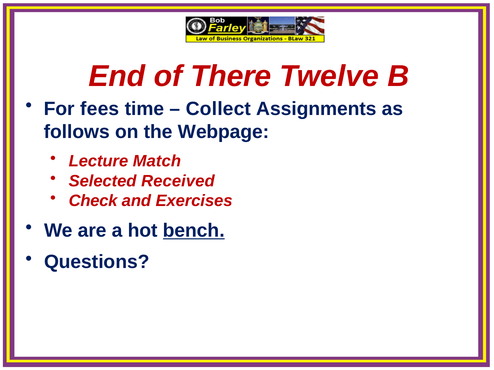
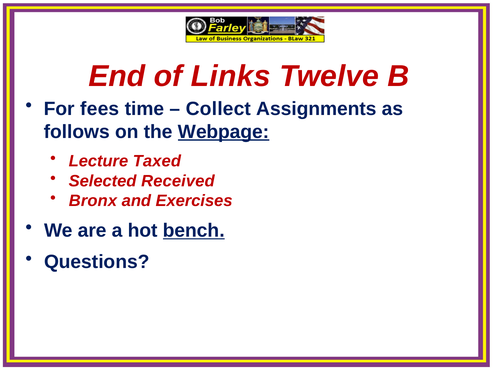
There: There -> Links
Webpage underline: none -> present
Match: Match -> Taxed
Check: Check -> Bronx
